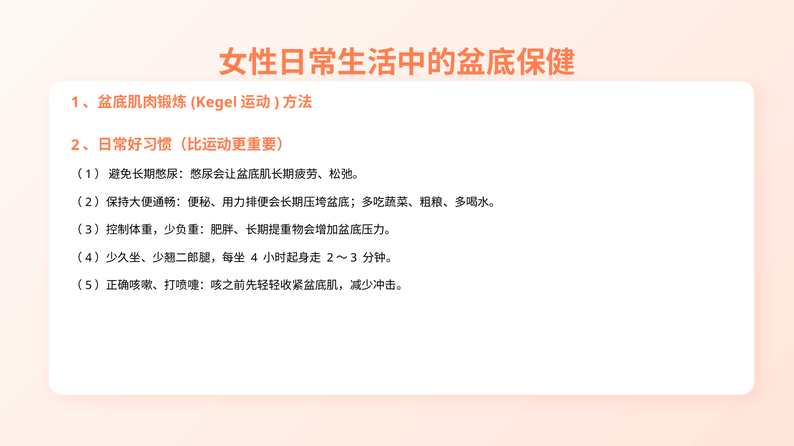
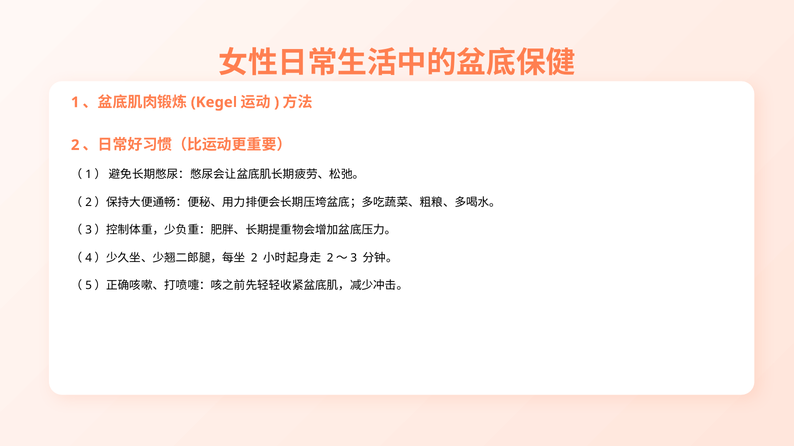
4 at (254, 258): 4 -> 2
